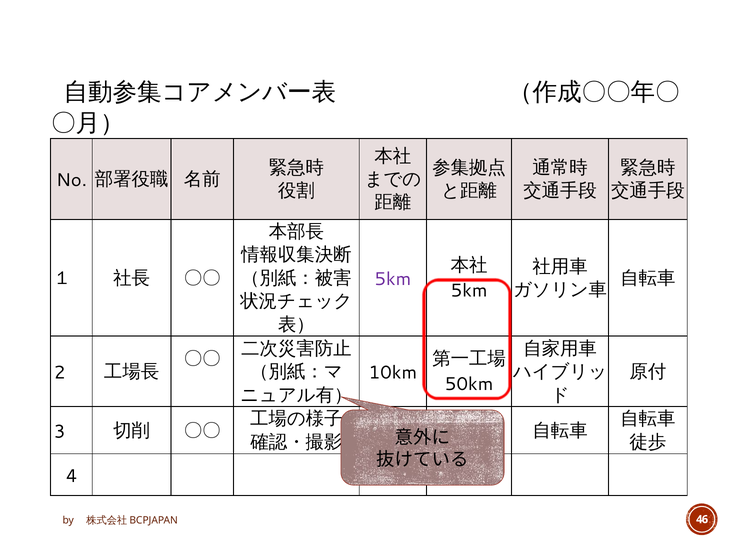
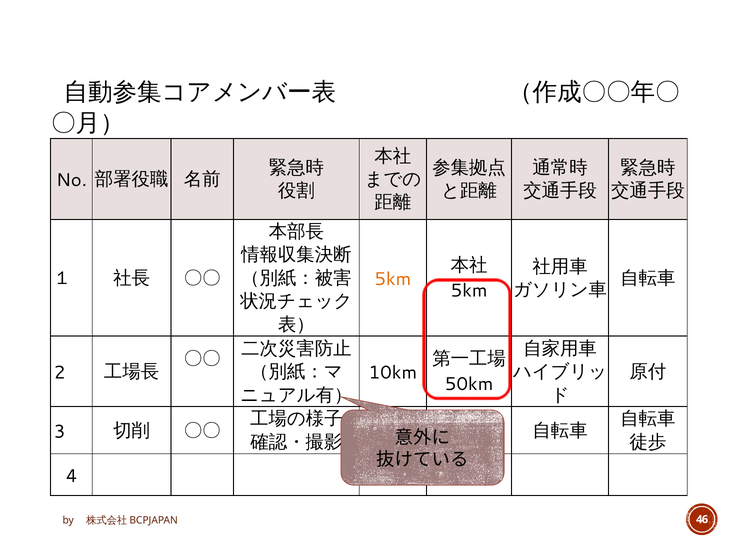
5km at (393, 279) colour: purple -> orange
